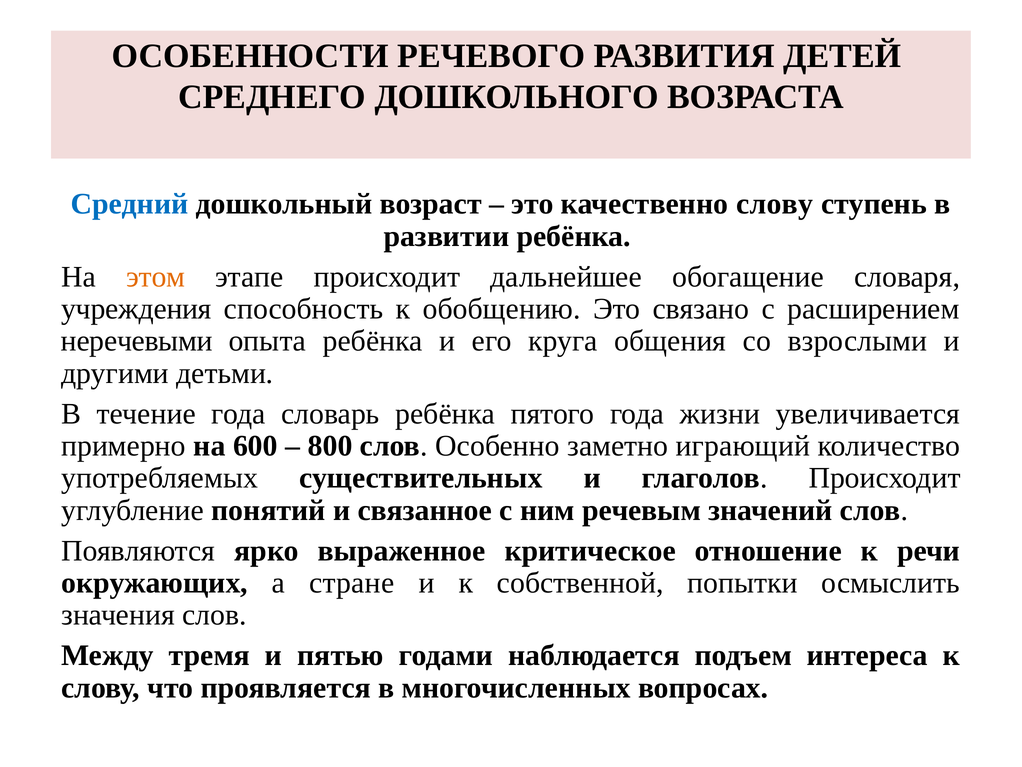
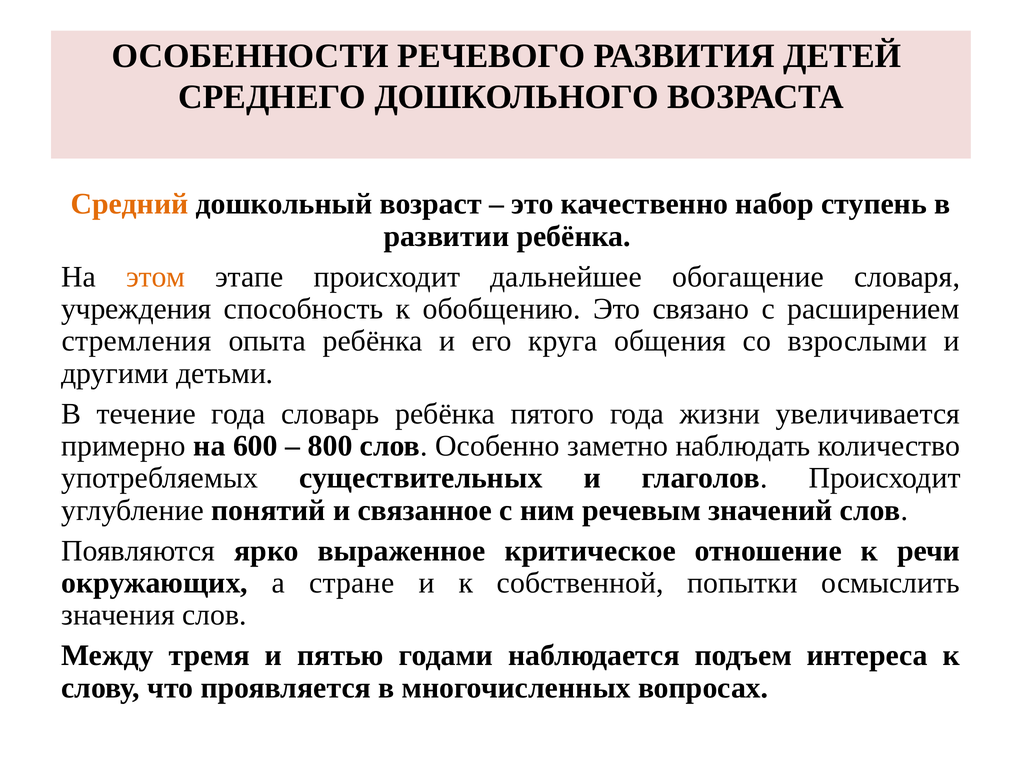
Средний colour: blue -> orange
качественно слову: слову -> набор
неречевыми: неречевыми -> стремления
играющий: играющий -> наблюдать
